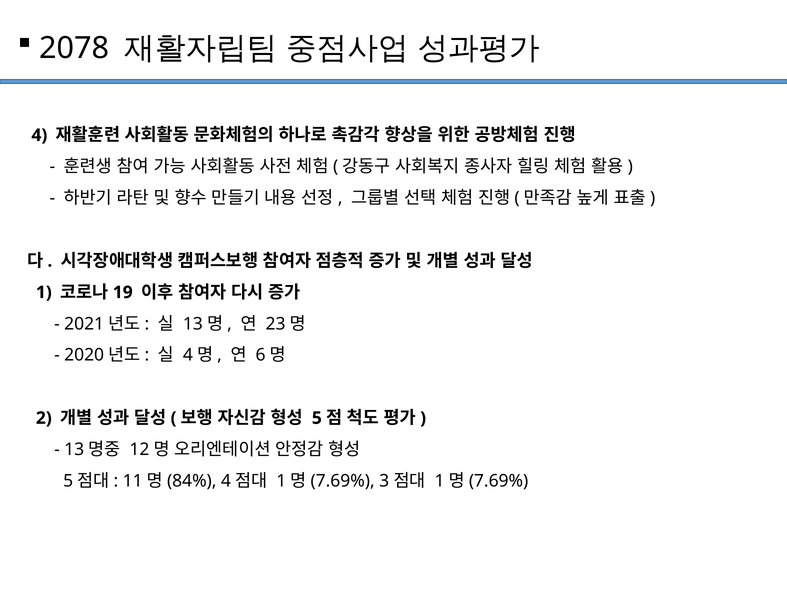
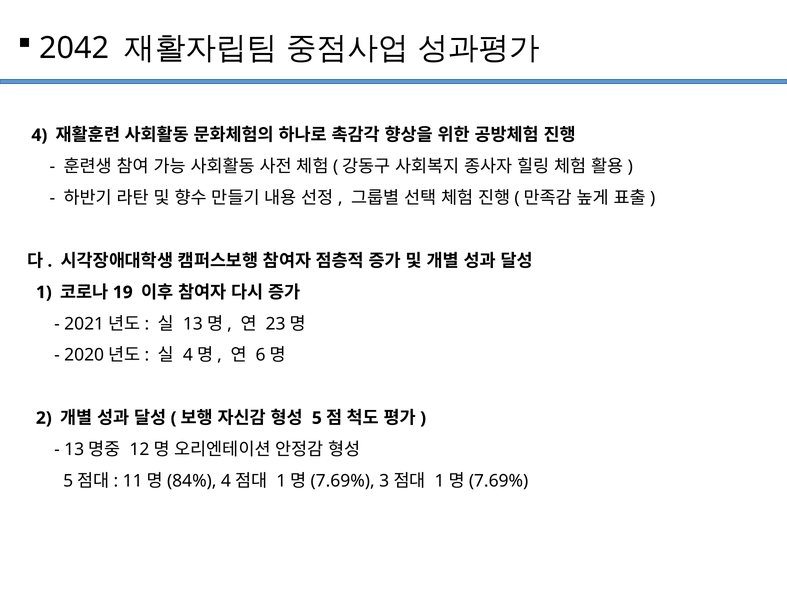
2078: 2078 -> 2042
